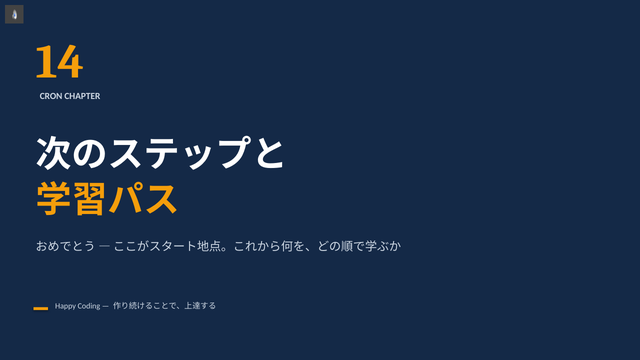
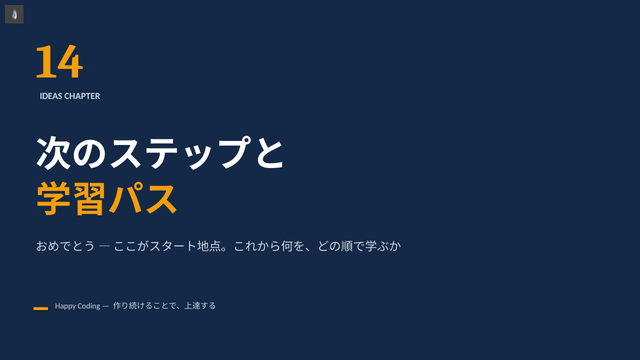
CRON: CRON -> IDEAS
